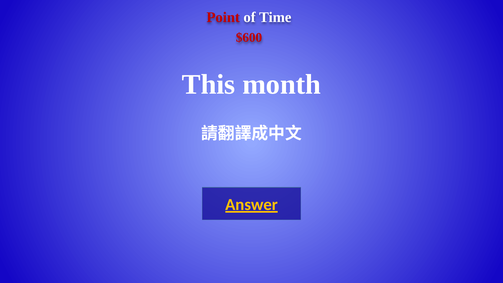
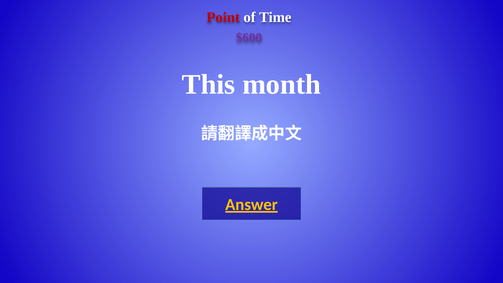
$600 colour: red -> purple
